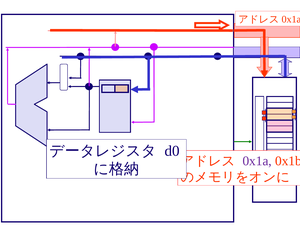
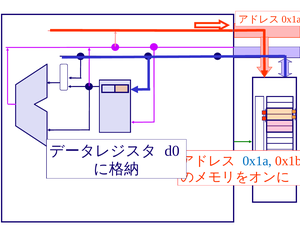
0x1a colour: purple -> blue
